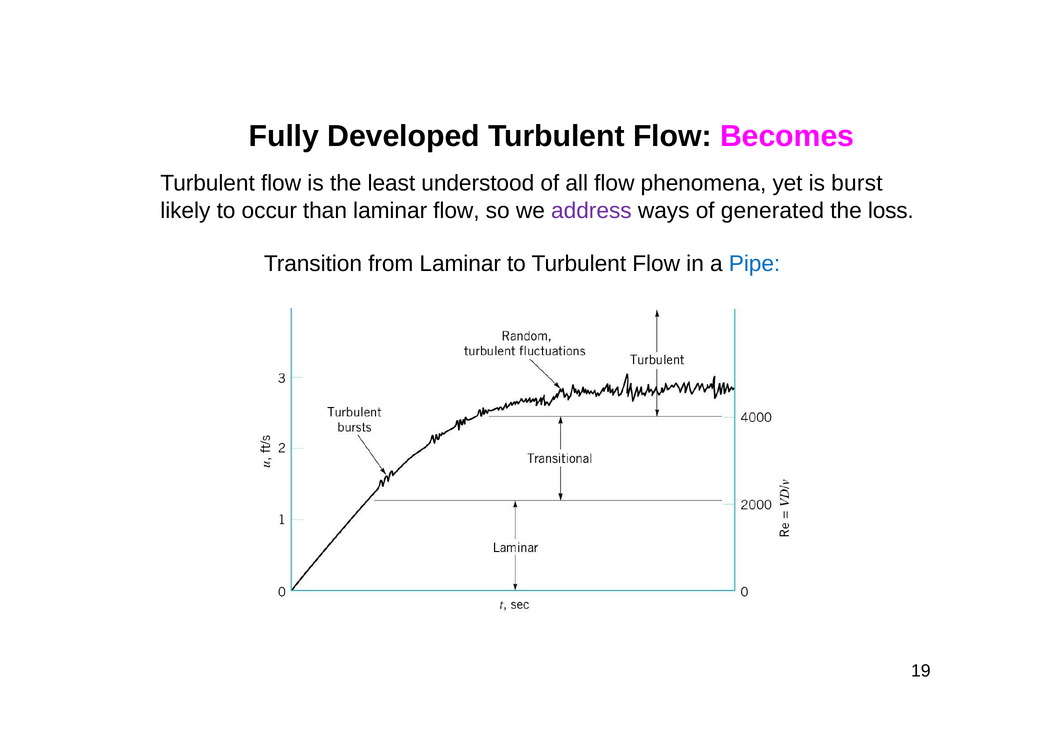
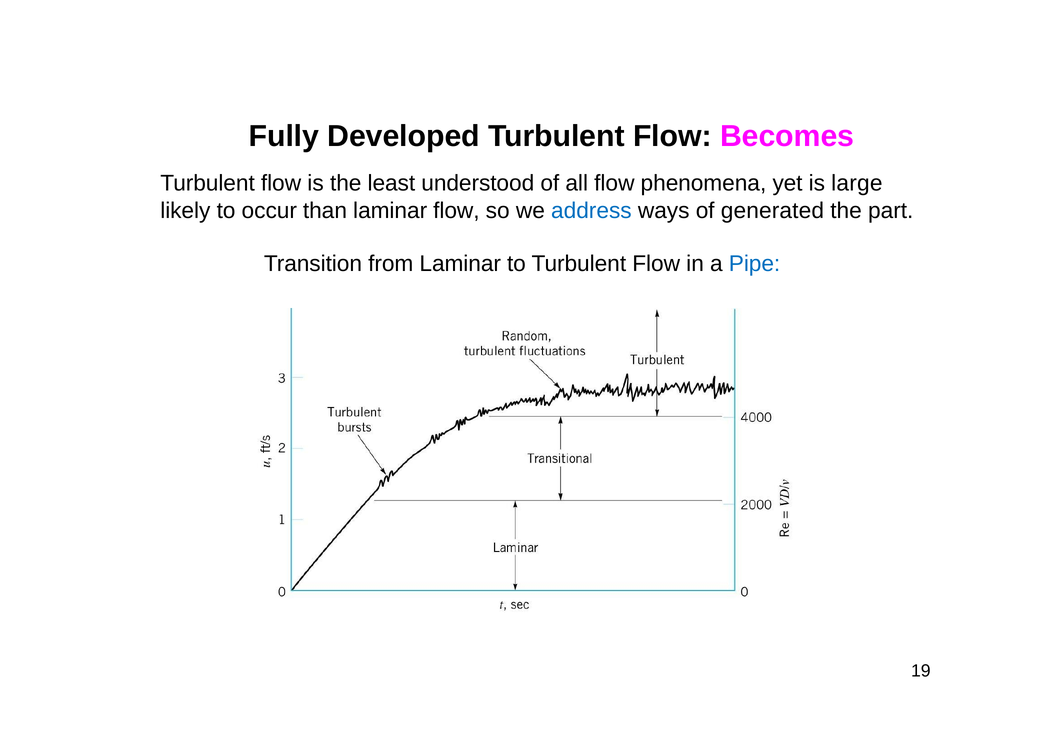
burst: burst -> large
address colour: purple -> blue
loss: loss -> part
